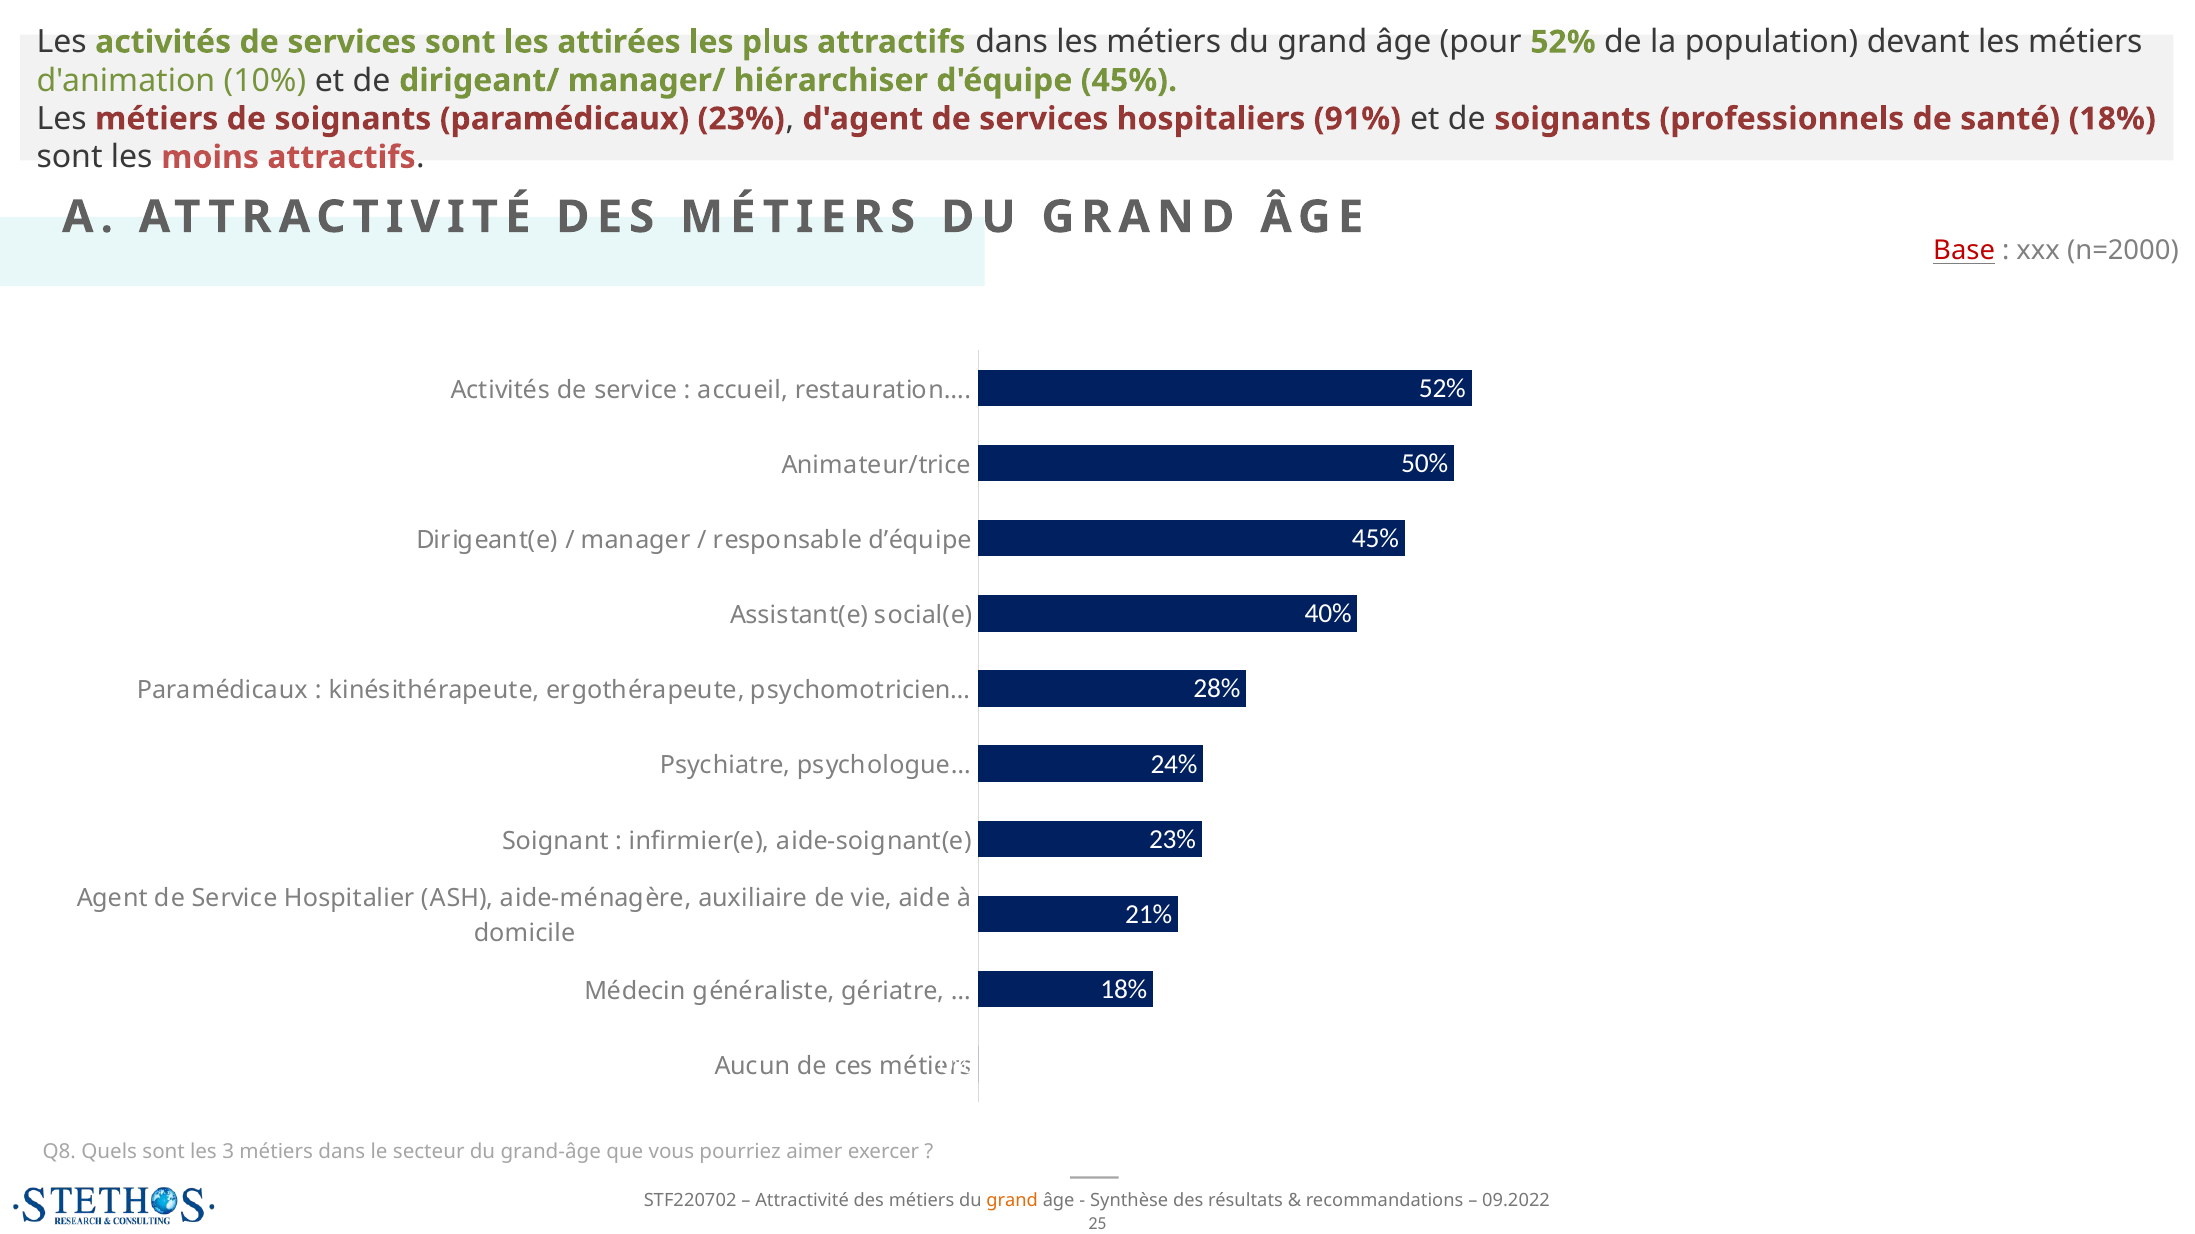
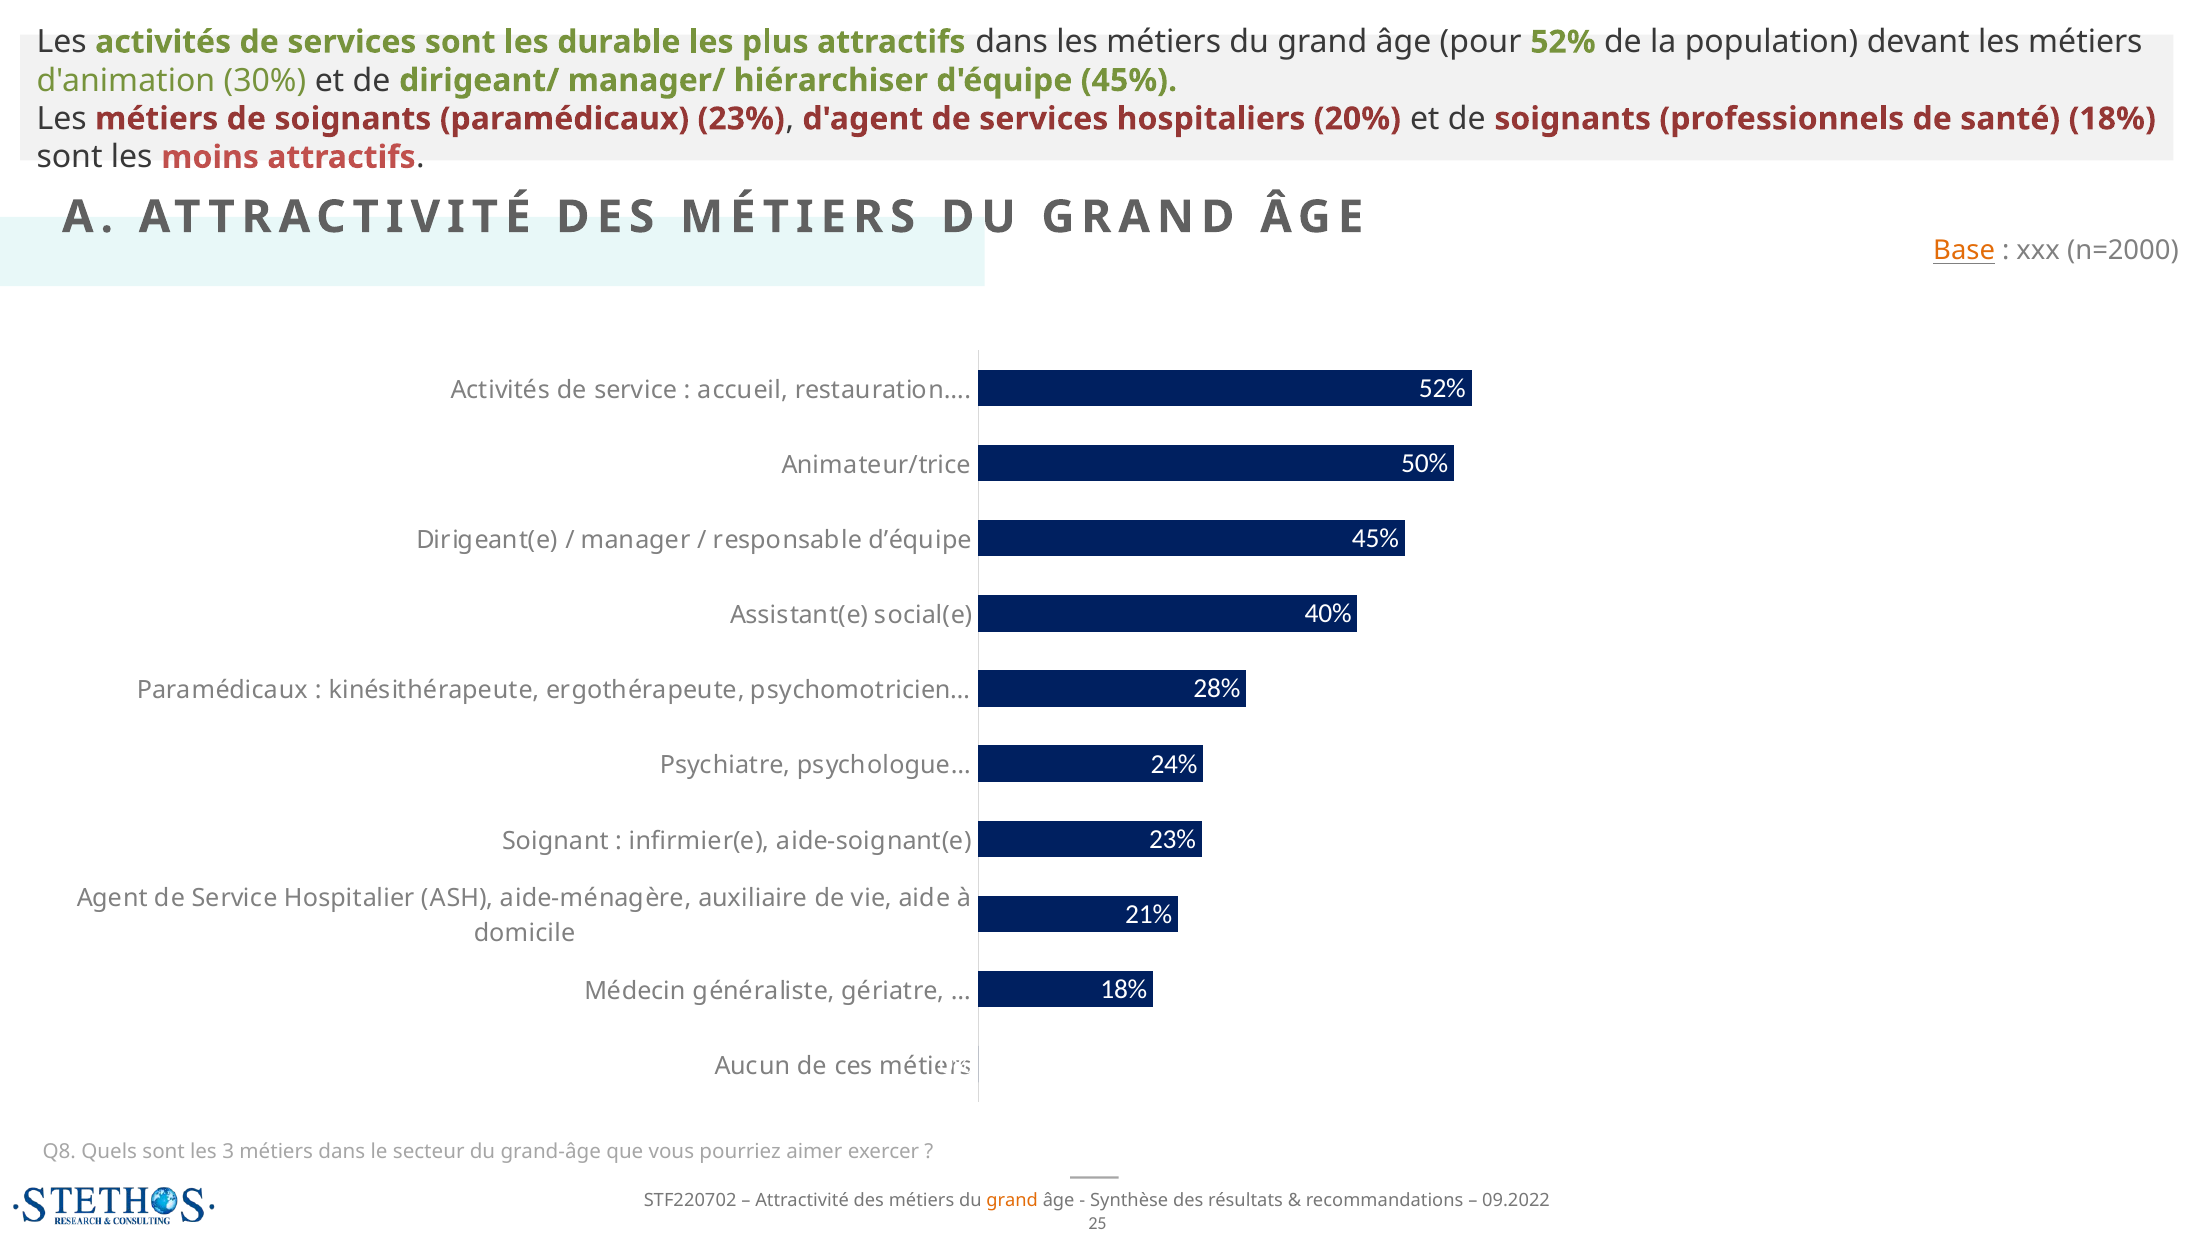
attirées: attirées -> durable
10%: 10% -> 30%
91%: 91% -> 20%
Base colour: red -> orange
